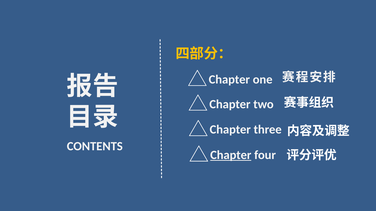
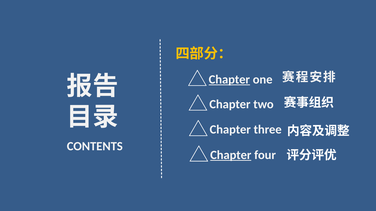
Chapter at (229, 80) underline: none -> present
